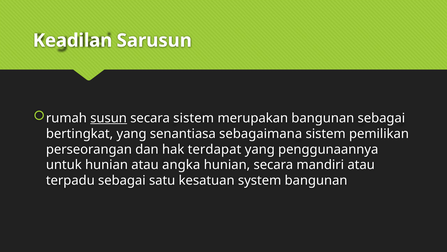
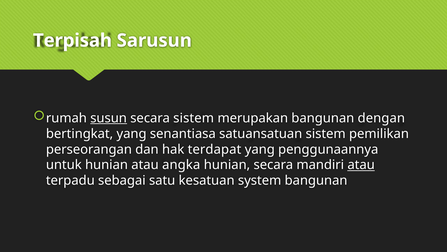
Keadilan: Keadilan -> Terpisah
bangunan sebagai: sebagai -> dengan
sebagaimana: sebagaimana -> satuansatuan
atau at (361, 165) underline: none -> present
